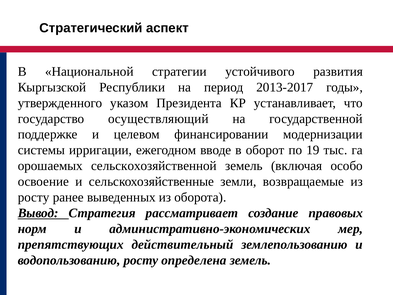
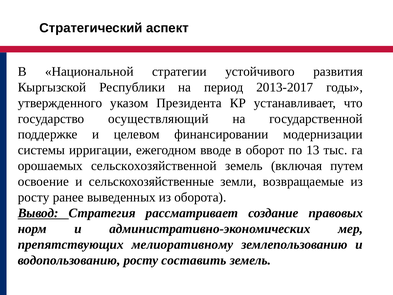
19: 19 -> 13
особо: особо -> путем
действительный: действительный -> мелиоративному
определена: определена -> составить
